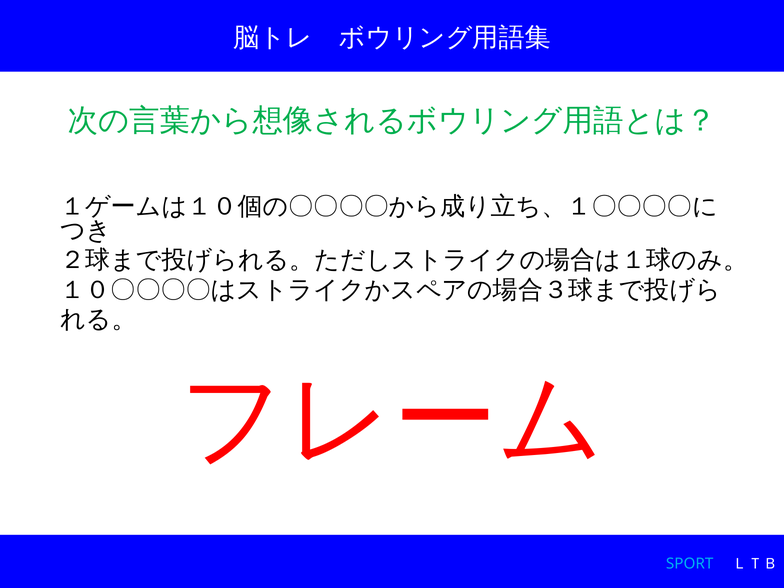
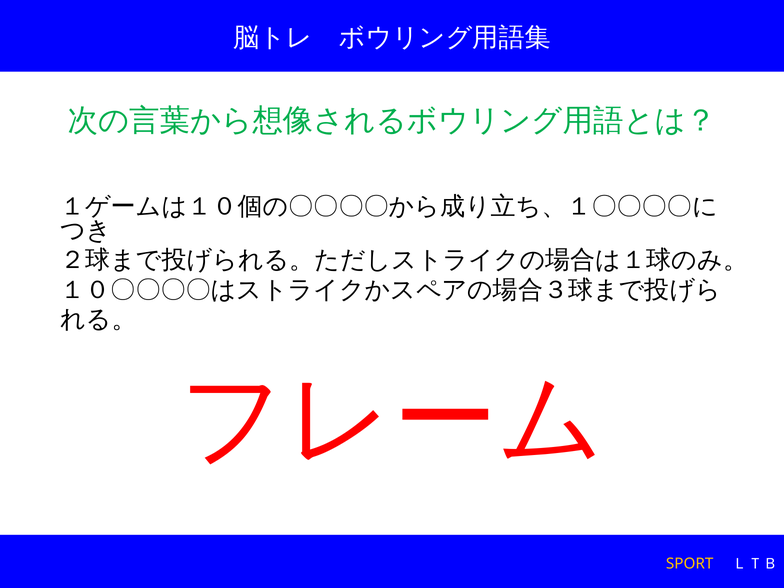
SPORT colour: light blue -> yellow
